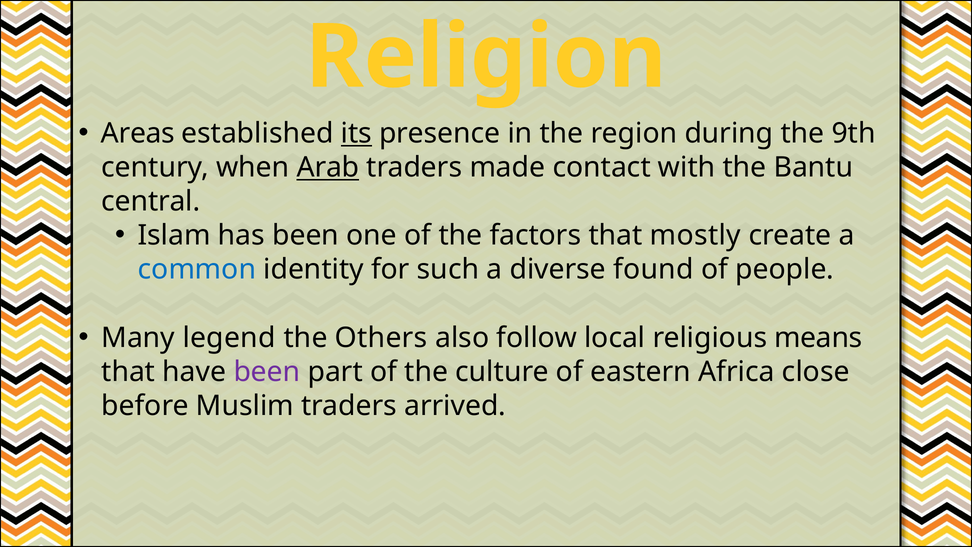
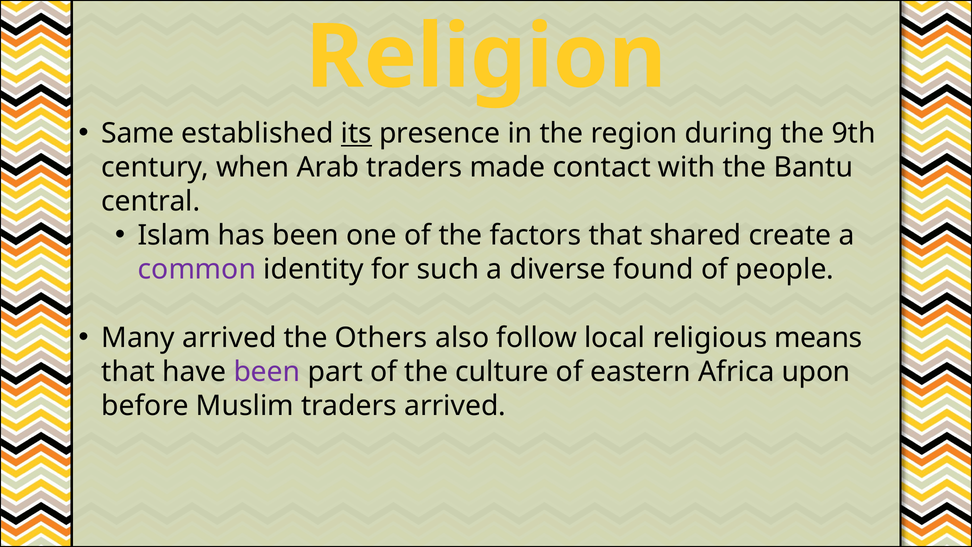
Areas: Areas -> Same
Arab underline: present -> none
mostly: mostly -> shared
common colour: blue -> purple
Many legend: legend -> arrived
close: close -> upon
